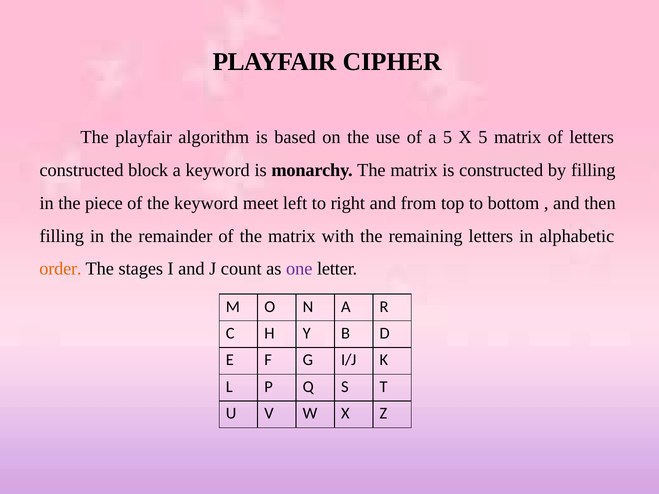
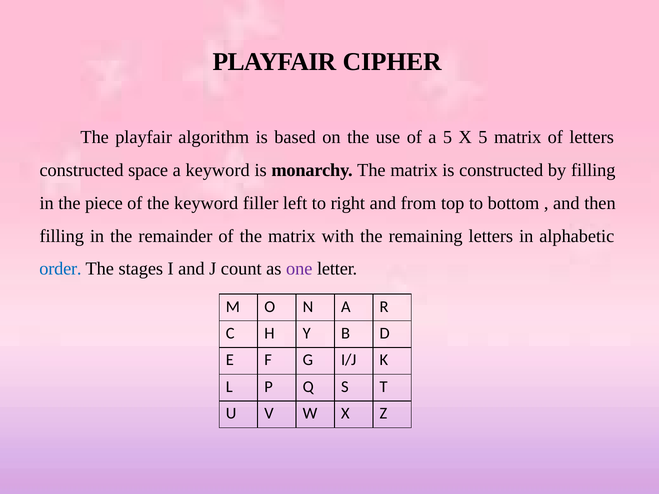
block: block -> space
meet: meet -> filler
order colour: orange -> blue
